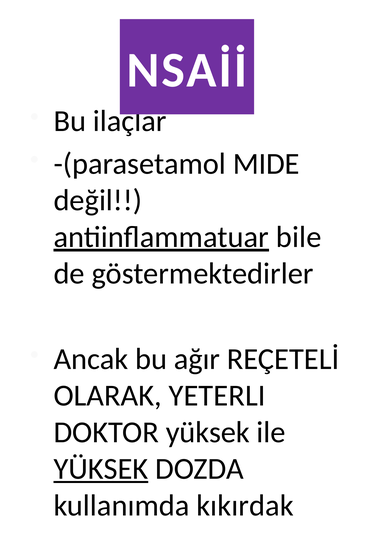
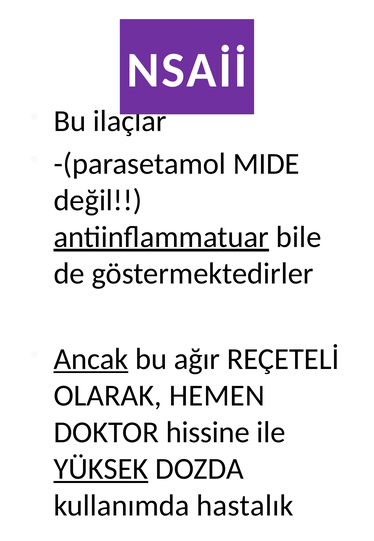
Ancak underline: none -> present
YETERLI: YETERLI -> HEMEN
DOKTOR yüksek: yüksek -> hissine
kıkırdak: kıkırdak -> hastalık
